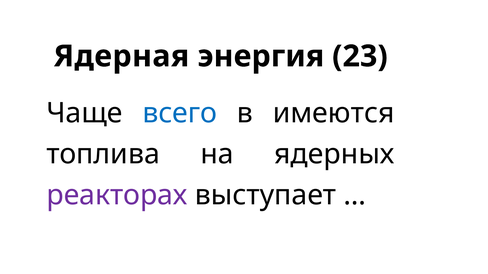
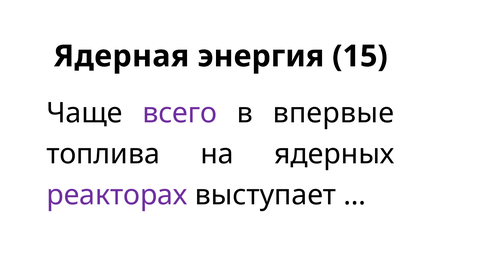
23: 23 -> 15
всего colour: blue -> purple
имеются: имеются -> впервые
